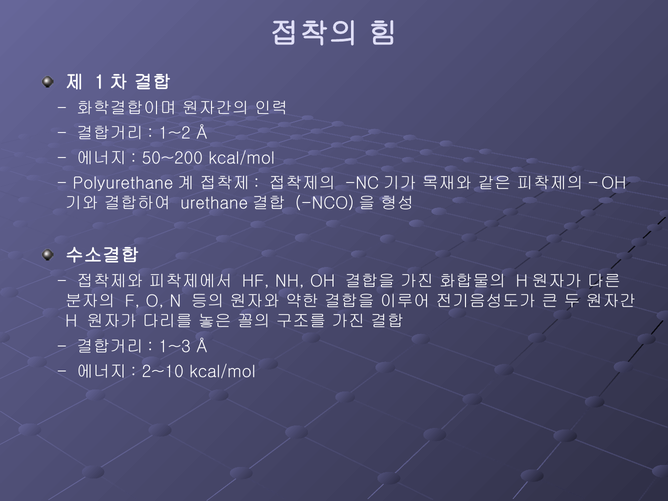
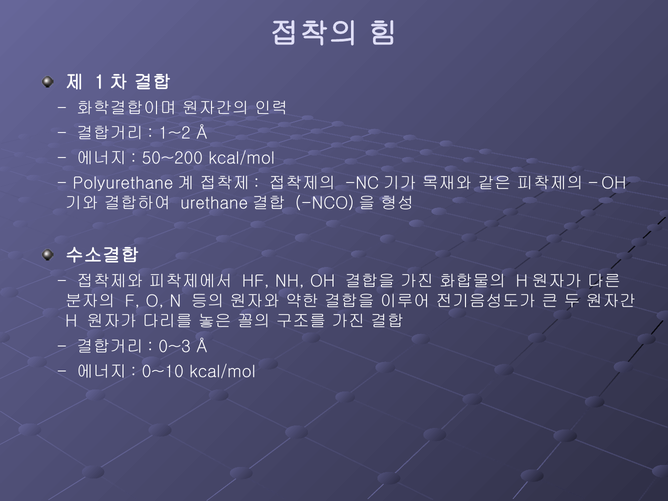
1~3: 1~3 -> 0~3
2~10: 2~10 -> 0~10
